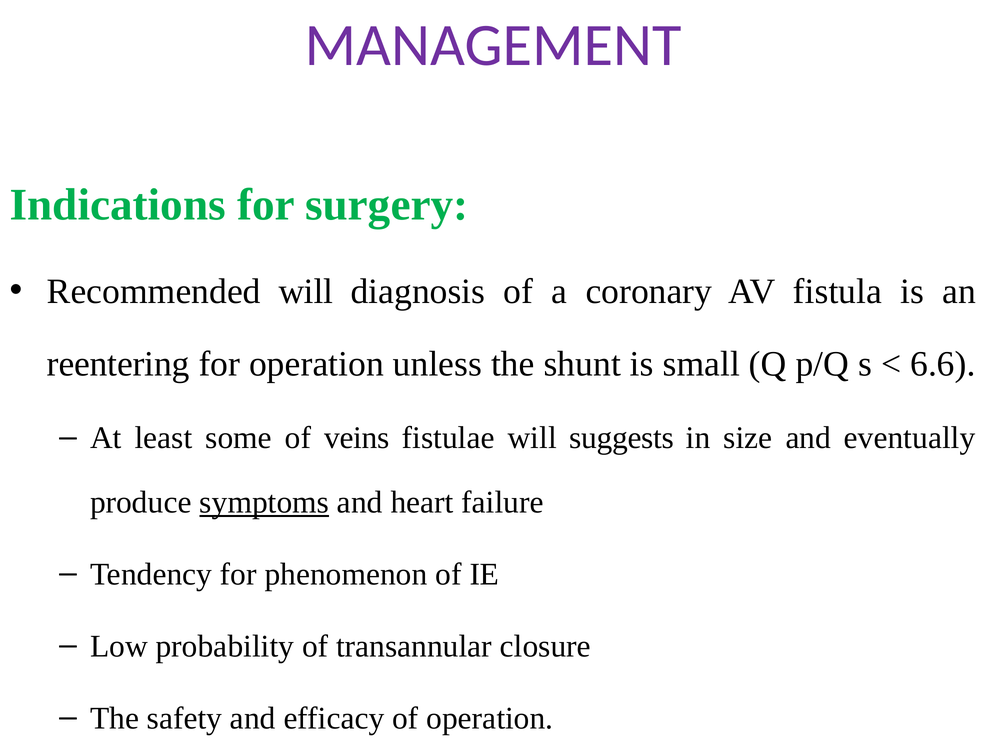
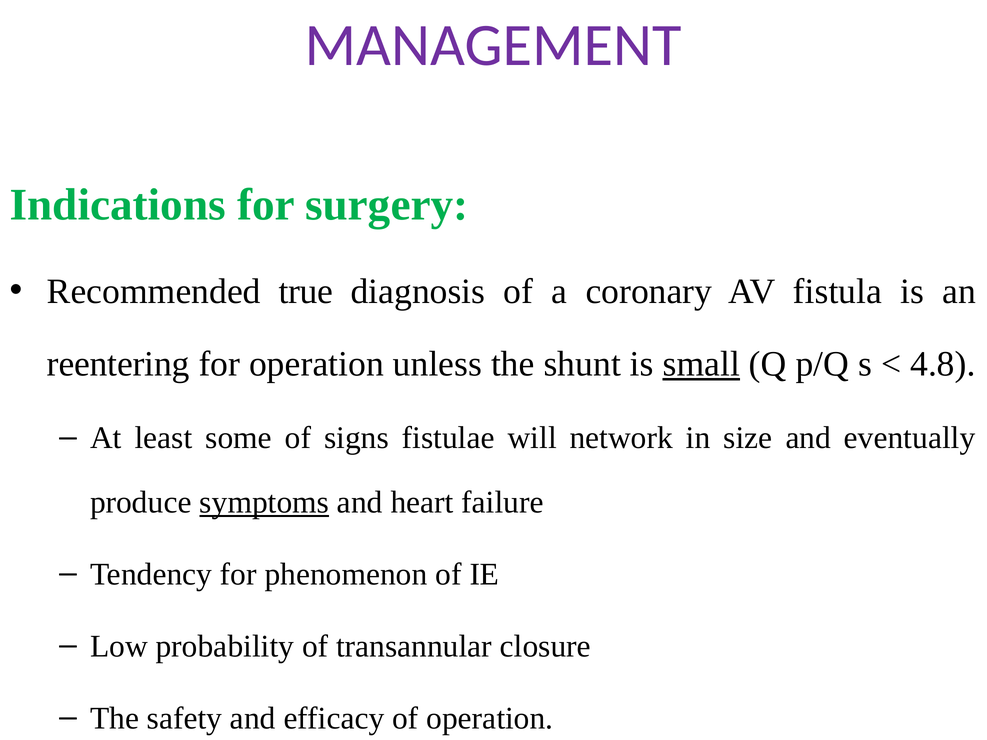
Recommended will: will -> true
small underline: none -> present
6.6: 6.6 -> 4.8
veins: veins -> signs
suggests: suggests -> network
